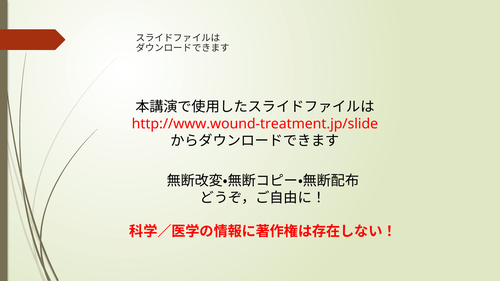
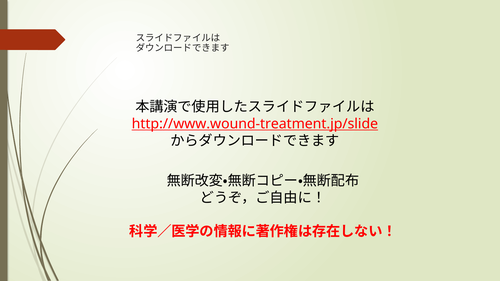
http://www.wound-treatment.jp/slide underline: none -> present
